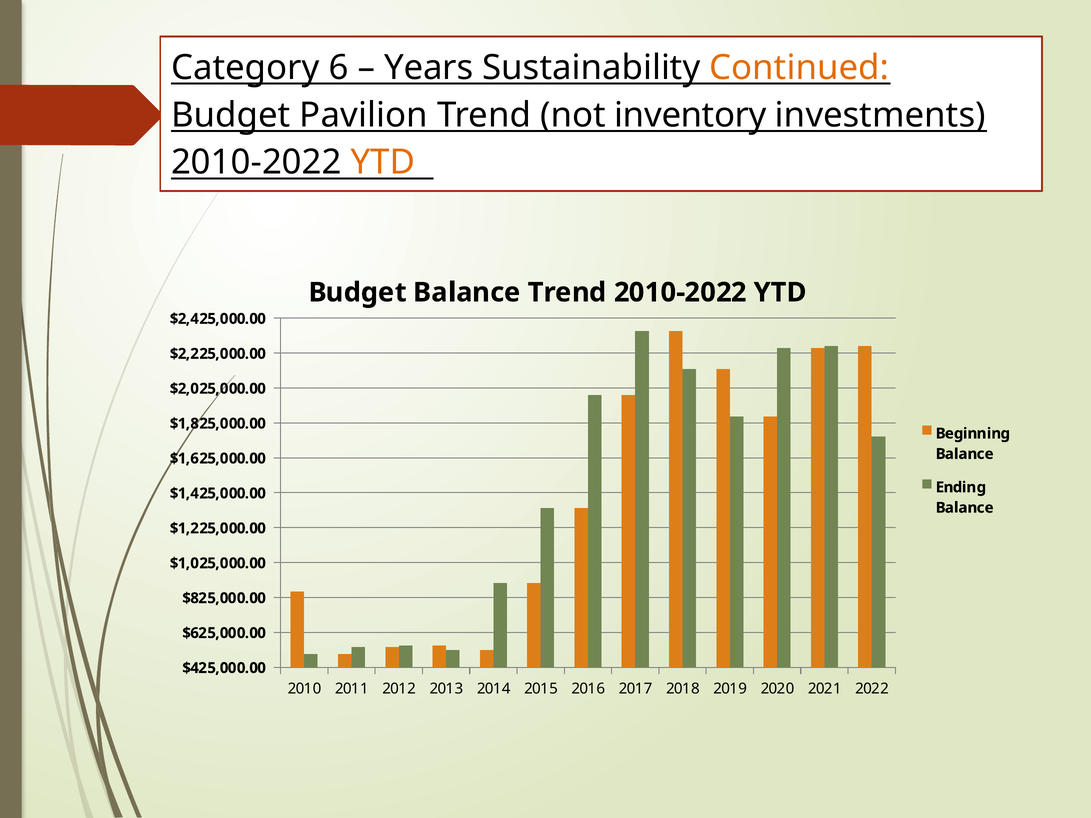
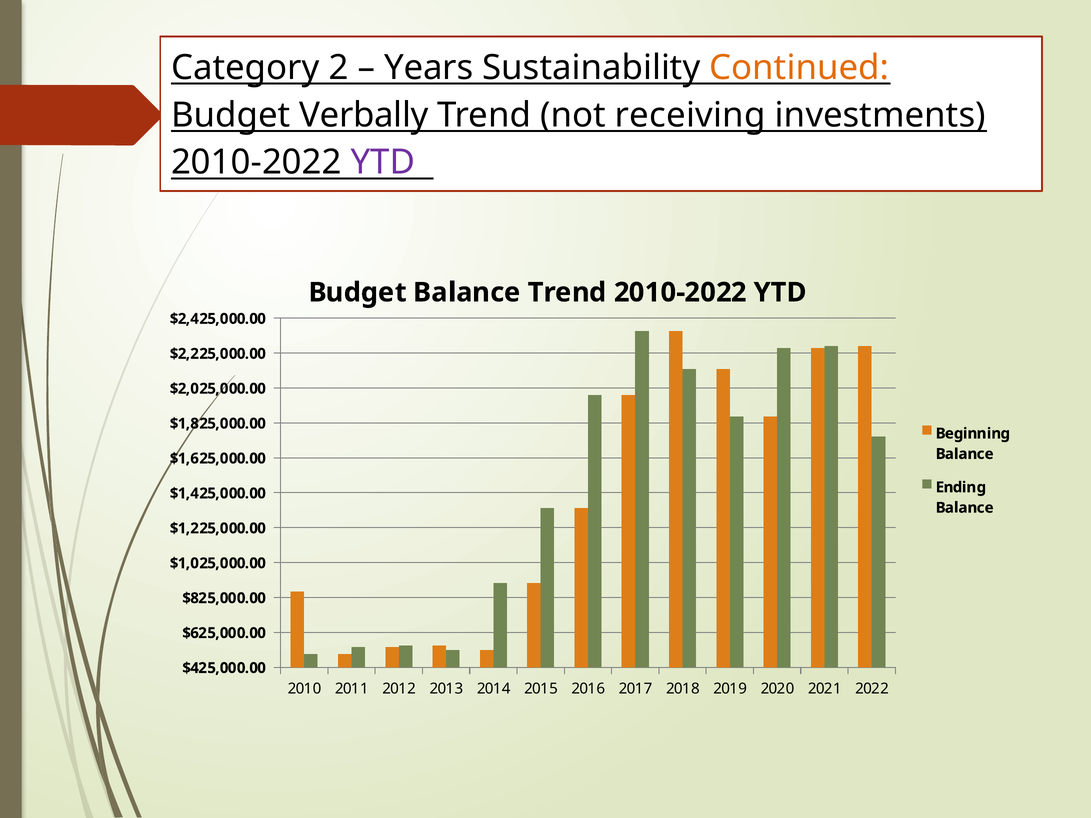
6: 6 -> 2
Pavilion: Pavilion -> Verbally
inventory: inventory -> receiving
YTD at (383, 163) colour: orange -> purple
